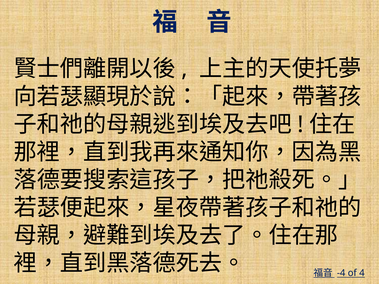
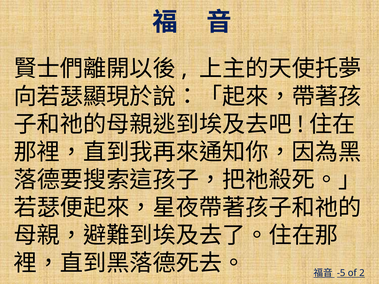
-4: -4 -> -5
4: 4 -> 2
